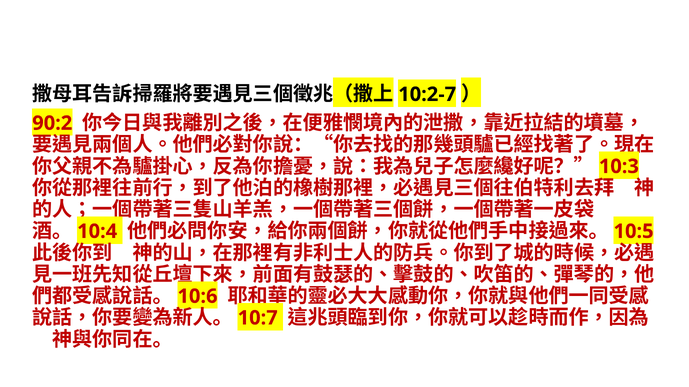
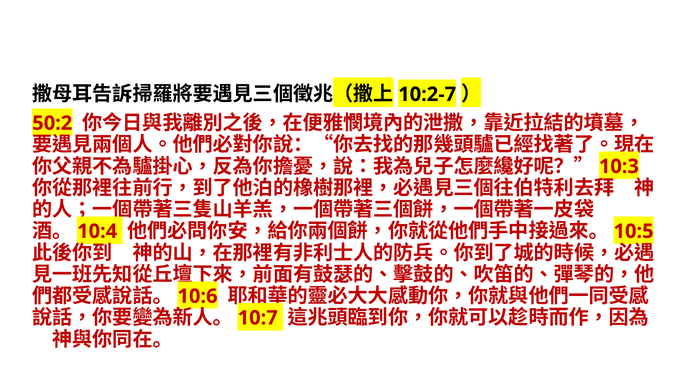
90:2: 90:2 -> 50:2
